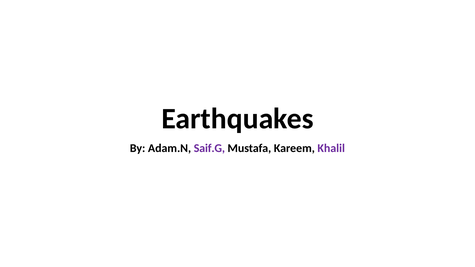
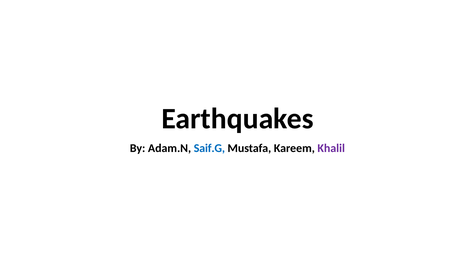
Saif.G colour: purple -> blue
